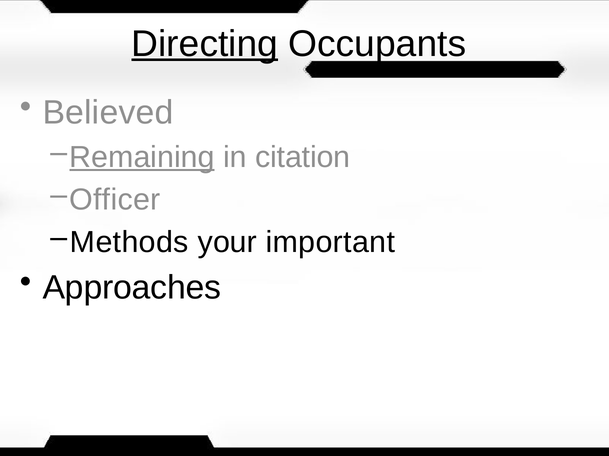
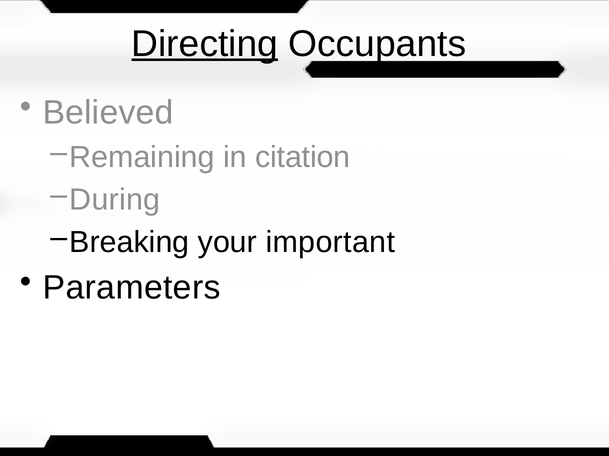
Remaining underline: present -> none
Officer: Officer -> During
Methods: Methods -> Breaking
Approaches: Approaches -> Parameters
